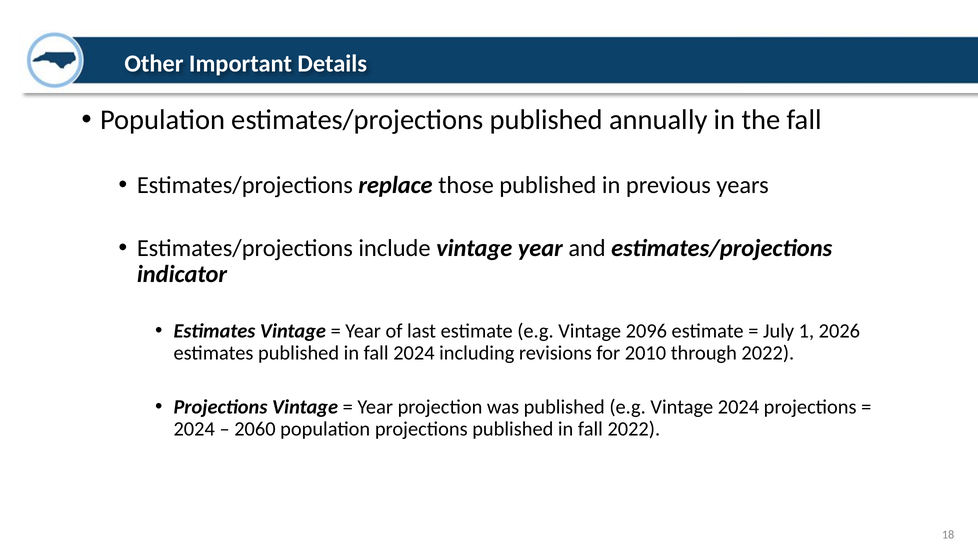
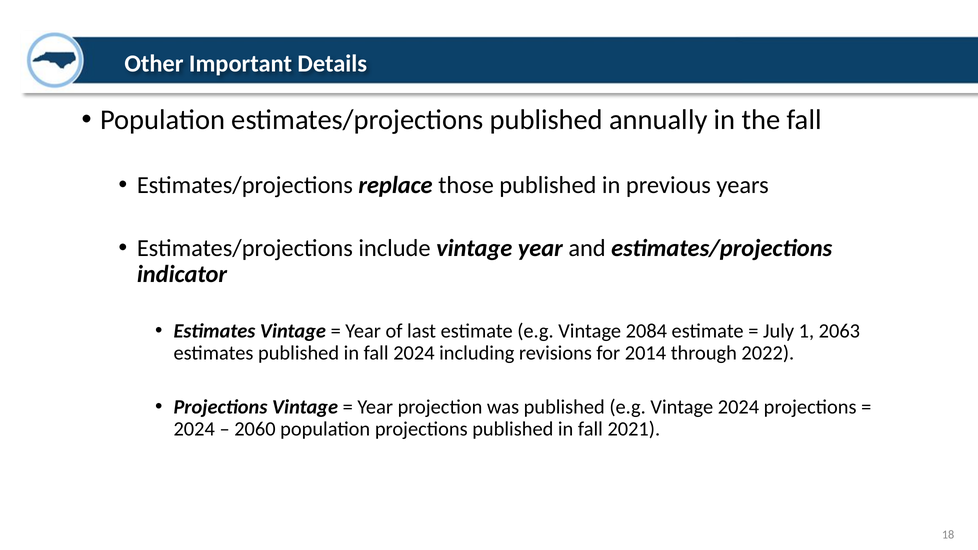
2096: 2096 -> 2084
2026: 2026 -> 2063
2010: 2010 -> 2014
fall 2022: 2022 -> 2021
